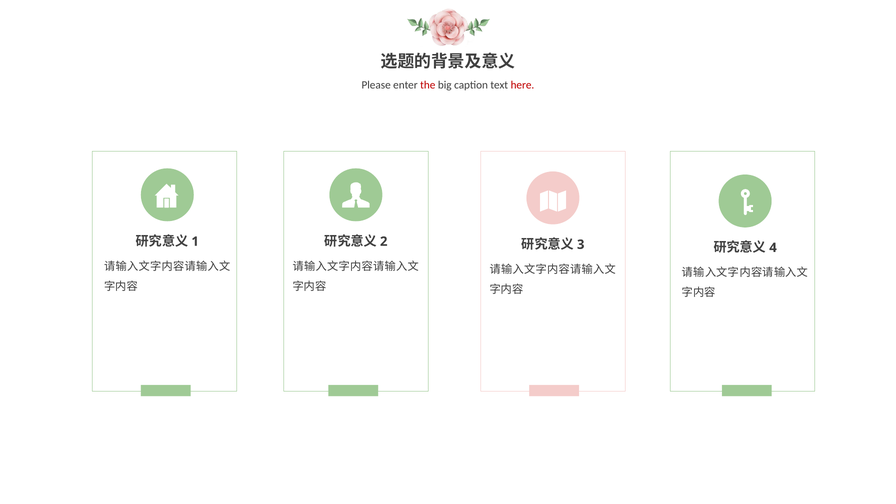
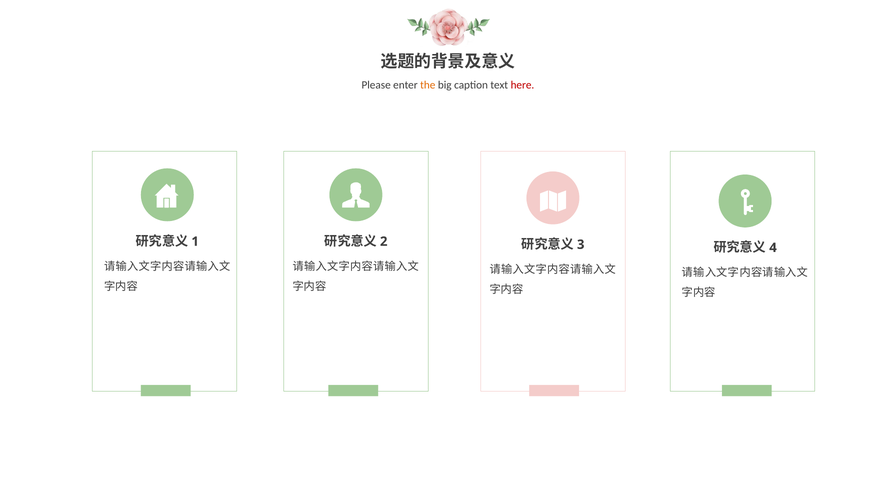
the colour: red -> orange
